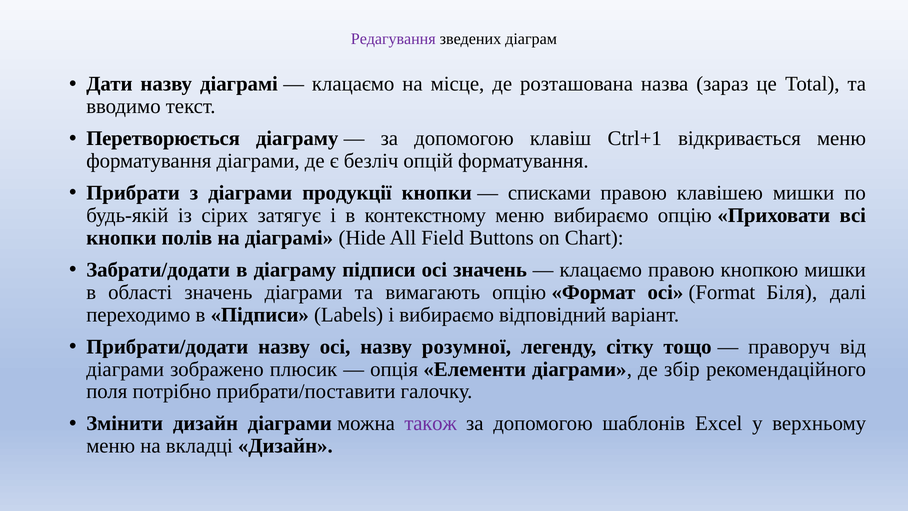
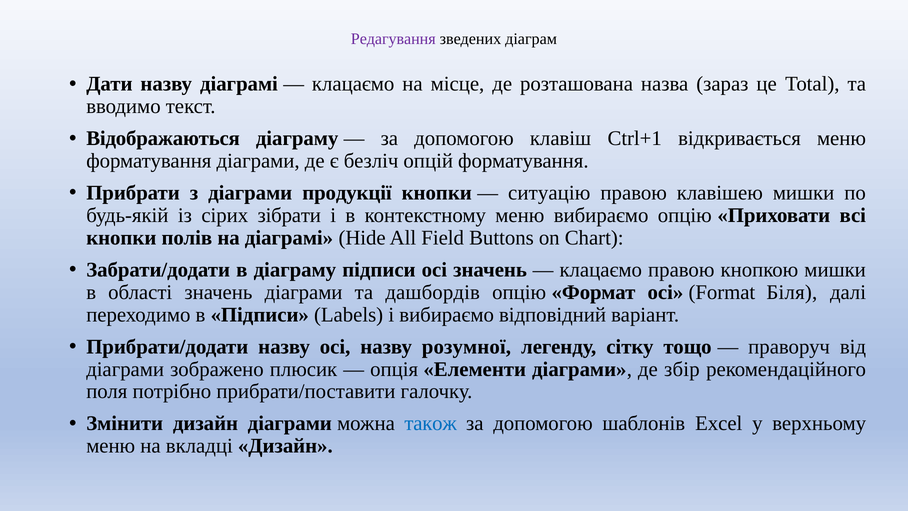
Перетворюється: Перетворюється -> Відображаються
списками: списками -> ситуацію
затягує: затягує -> зібрати
вимагають: вимагають -> дашбордів
також colour: purple -> blue
